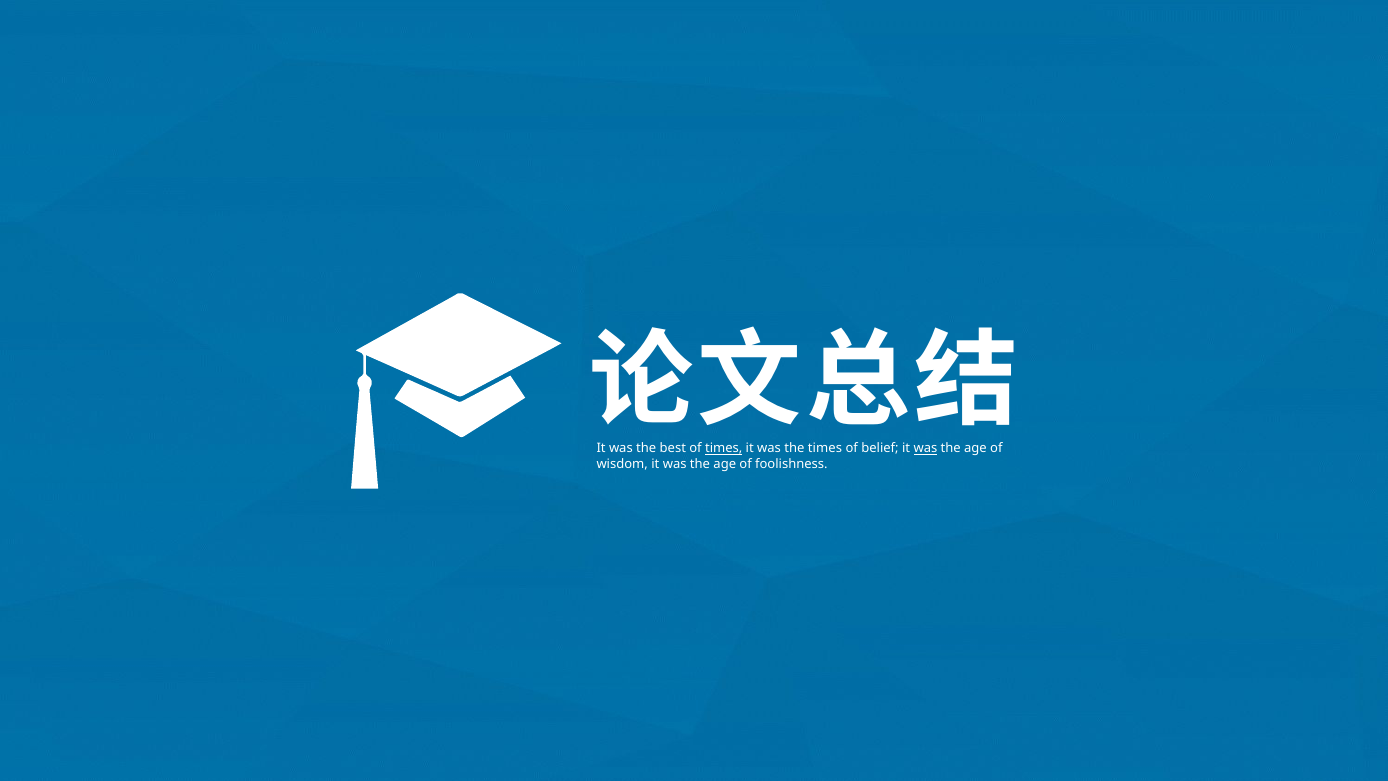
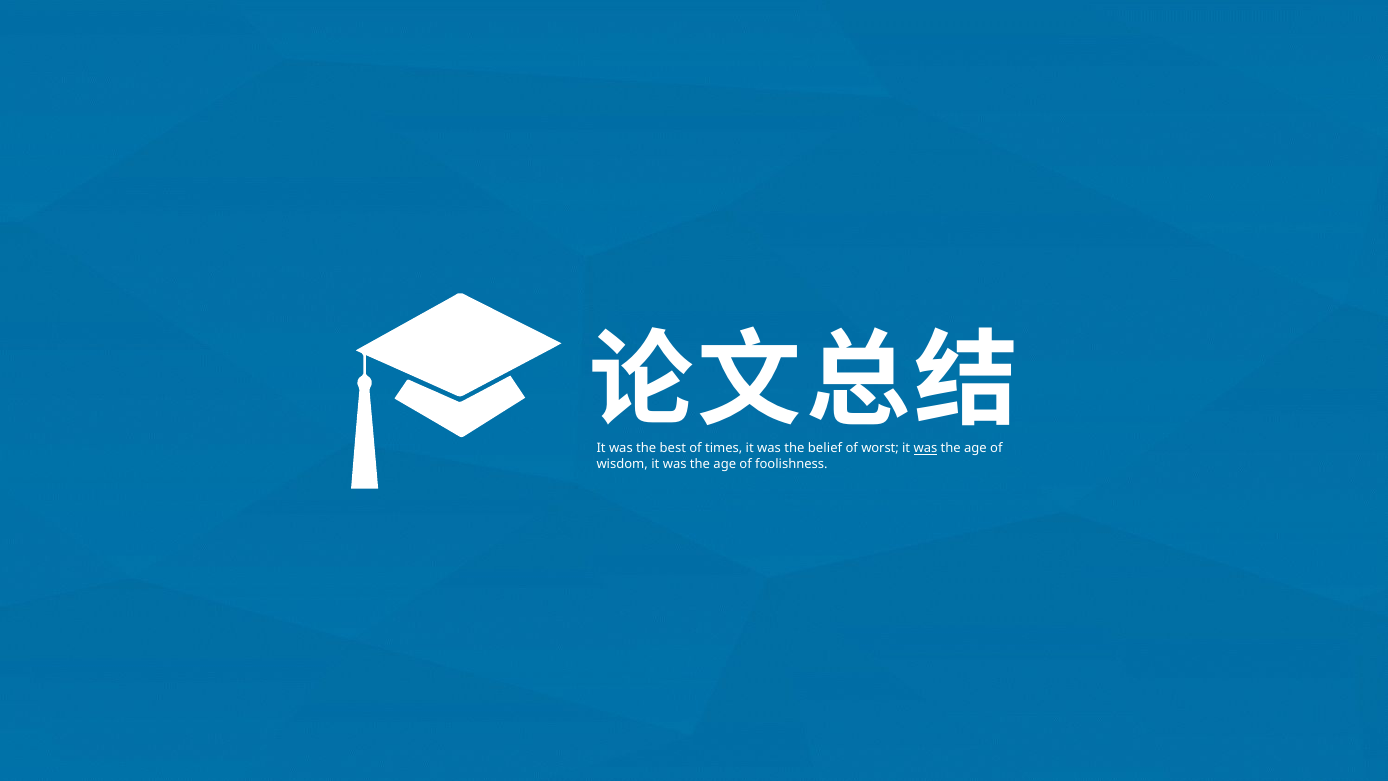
times at (724, 448) underline: present -> none
the times: times -> belief
belief: belief -> worst
